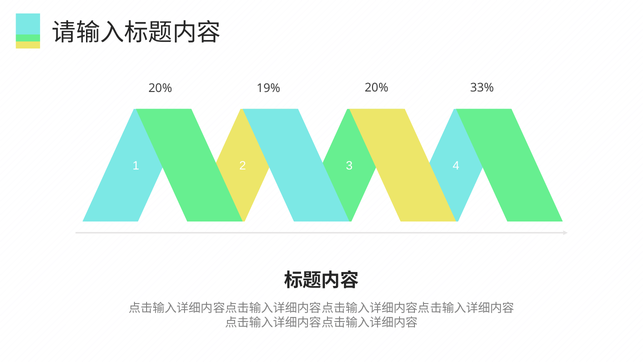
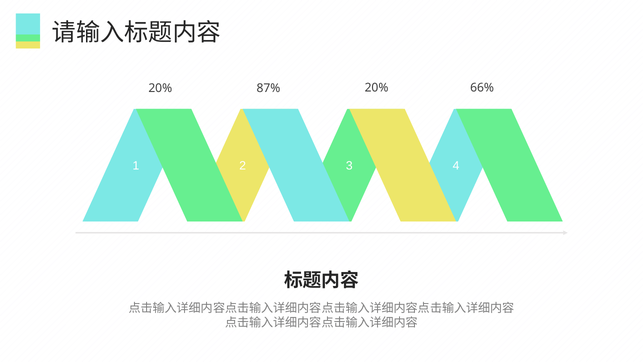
19%: 19% -> 87%
33%: 33% -> 66%
